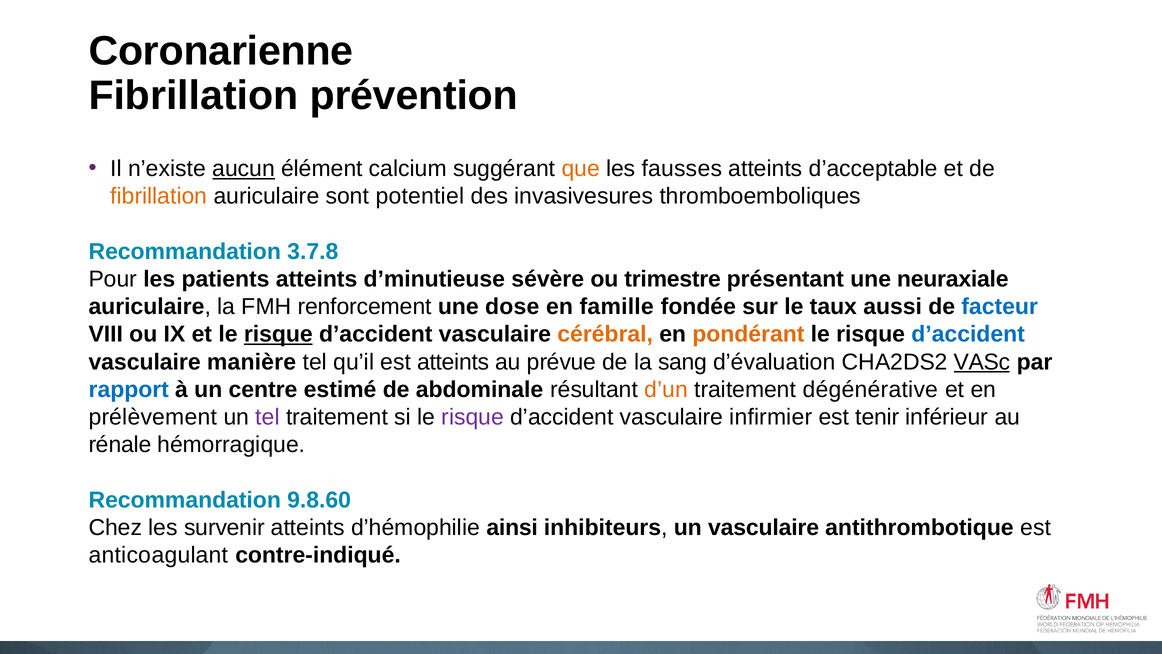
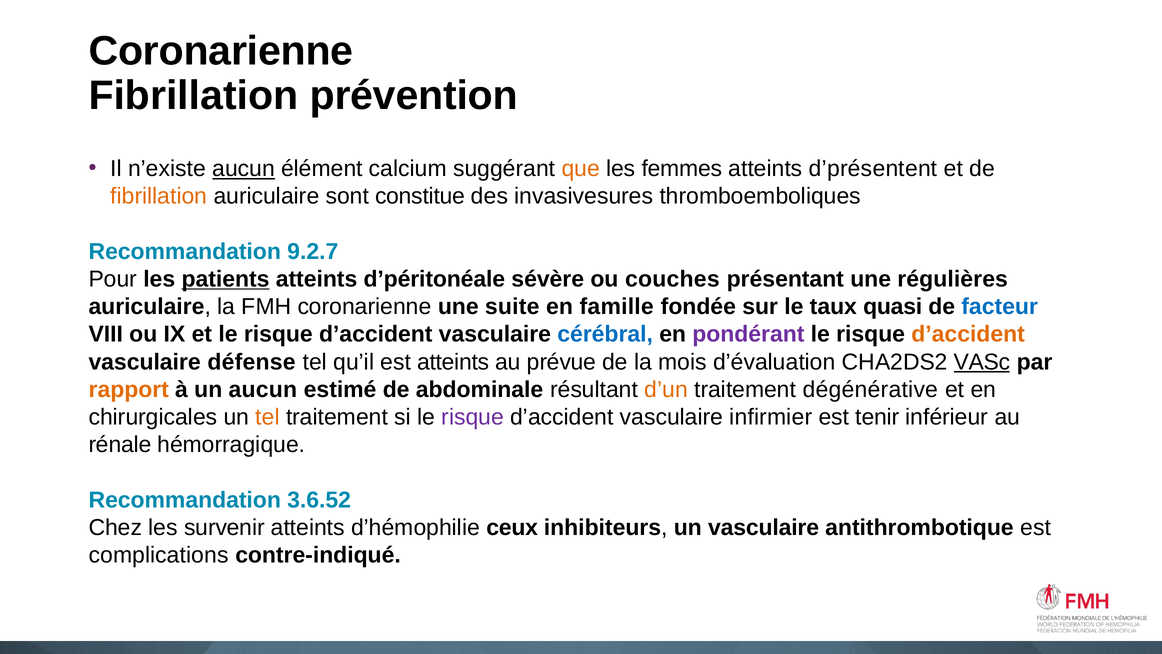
fausses: fausses -> femmes
d’acceptable: d’acceptable -> d’présentent
potentiel: potentiel -> constitue
3.7.8: 3.7.8 -> 9.2.7
patients underline: none -> present
d’minutieuse: d’minutieuse -> d’péritonéale
trimestre: trimestre -> couches
neuraxiale: neuraxiale -> régulières
FMH renforcement: renforcement -> coronarienne
dose: dose -> suite
aussi: aussi -> quasi
risque at (278, 334) underline: present -> none
cérébral colour: orange -> blue
pondérant colour: orange -> purple
d’accident at (968, 334) colour: blue -> orange
manière: manière -> défense
sang: sang -> mois
rapport colour: blue -> orange
un centre: centre -> aucun
prélèvement: prélèvement -> chirurgicales
tel at (268, 417) colour: purple -> orange
9.8.60: 9.8.60 -> 3.6.52
ainsi: ainsi -> ceux
anticoagulant: anticoagulant -> complications
